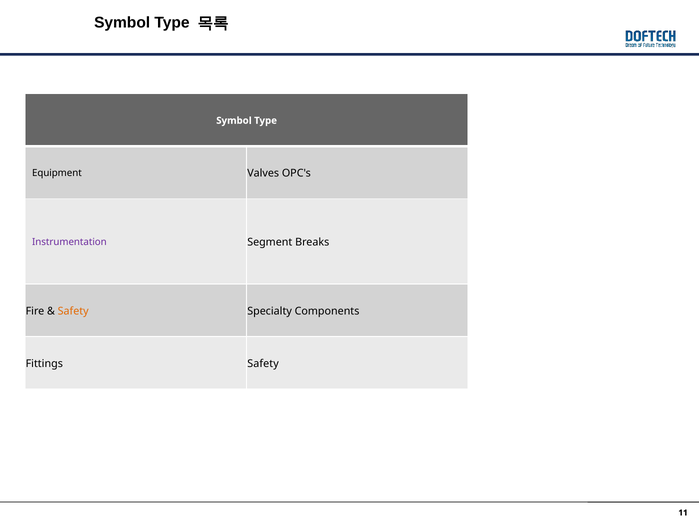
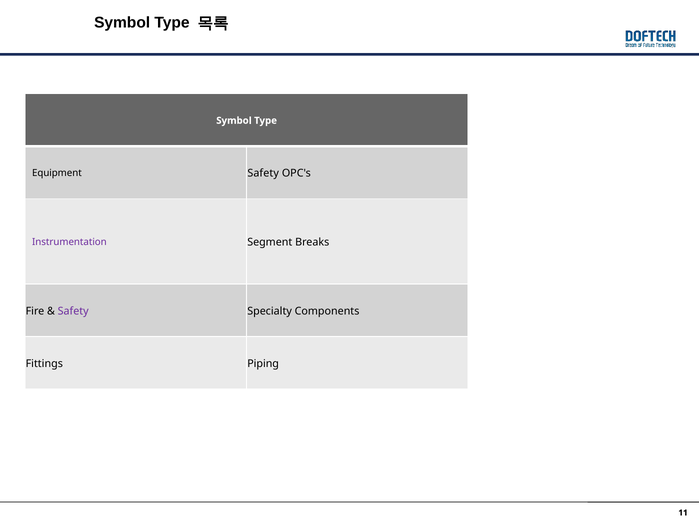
Equipment Valves: Valves -> Safety
Safety at (73, 311) colour: orange -> purple
Fittings Safety: Safety -> Piping
